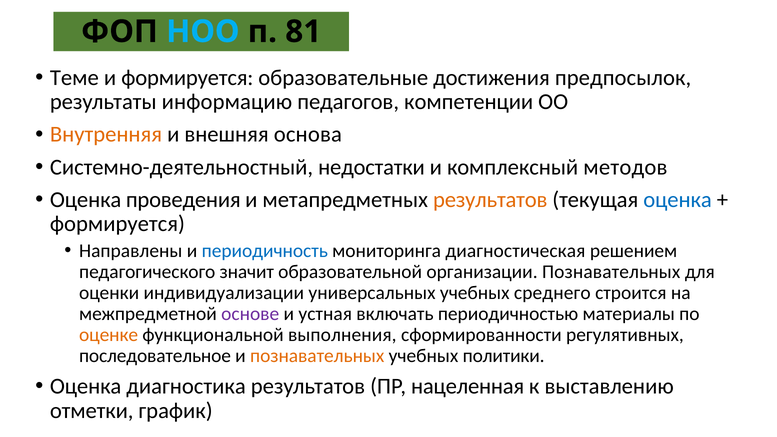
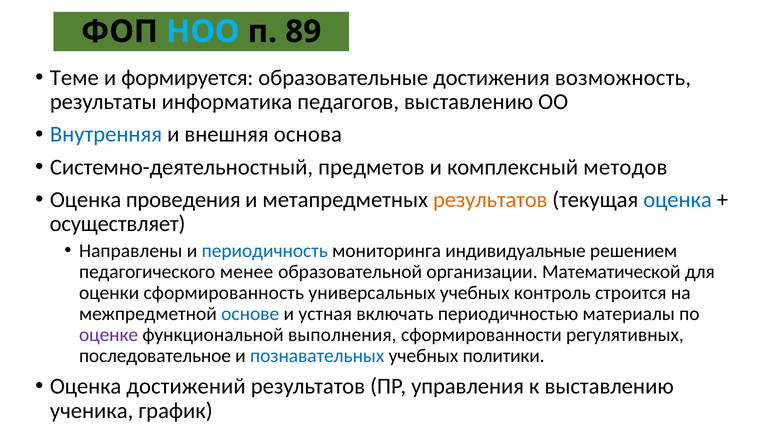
81: 81 -> 89
предпосылок: предпосылок -> возможность
информацию: информацию -> информатика
педагогов компетенции: компетенции -> выставлению
Внутренняя colour: orange -> blue
недостатки: недостатки -> предметов
формируется at (117, 224): формируется -> осуществляет
диагностическая: диагностическая -> индивидуальные
значит: значит -> менее
организации Познавательных: Познавательных -> Математической
индивидуализации: индивидуализации -> сформированность
среднего: среднего -> контроль
основе colour: purple -> blue
оценке colour: orange -> purple
познавательных at (317, 356) colour: orange -> blue
диагностика: диагностика -> достижений
нацеленная: нацеленная -> управления
отметки: отметки -> ученика
